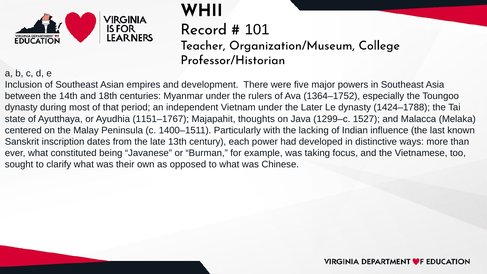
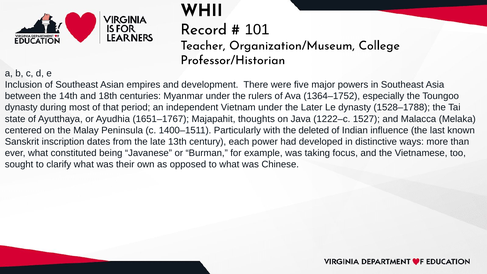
1424–1788: 1424–1788 -> 1528–1788
1151–1767: 1151–1767 -> 1651–1767
1299–c: 1299–c -> 1222–c
lacking: lacking -> deleted
